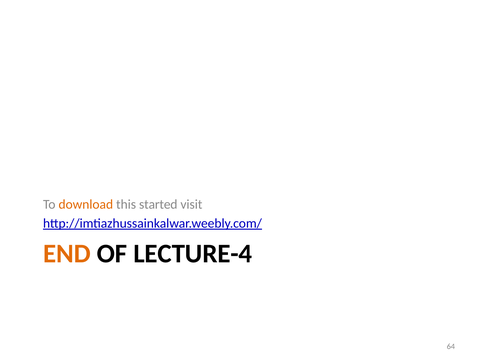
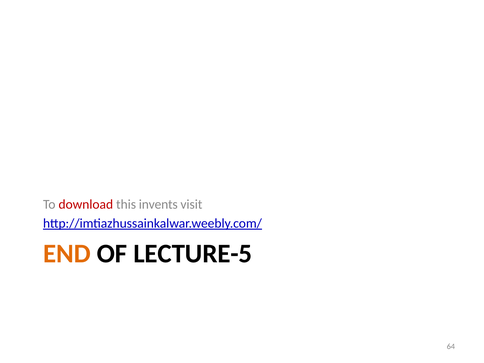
download colour: orange -> red
started: started -> invents
LECTURE-4: LECTURE-4 -> LECTURE-5
